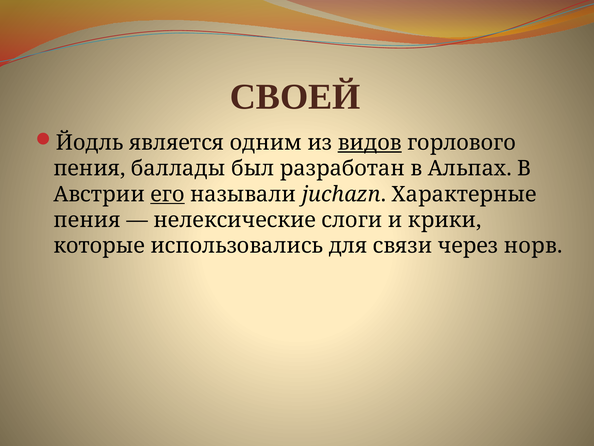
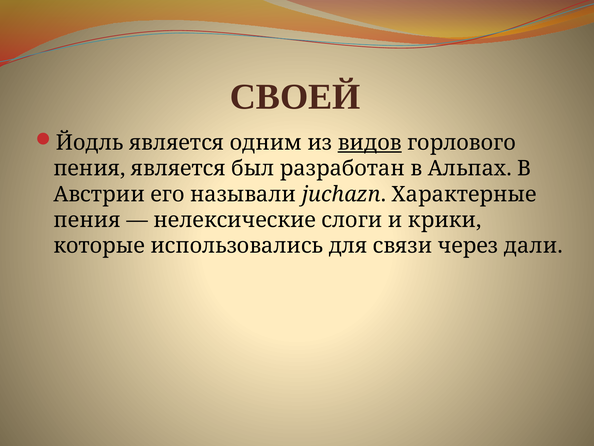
пения баллады: баллады -> является
его underline: present -> none
норв: норв -> дали
